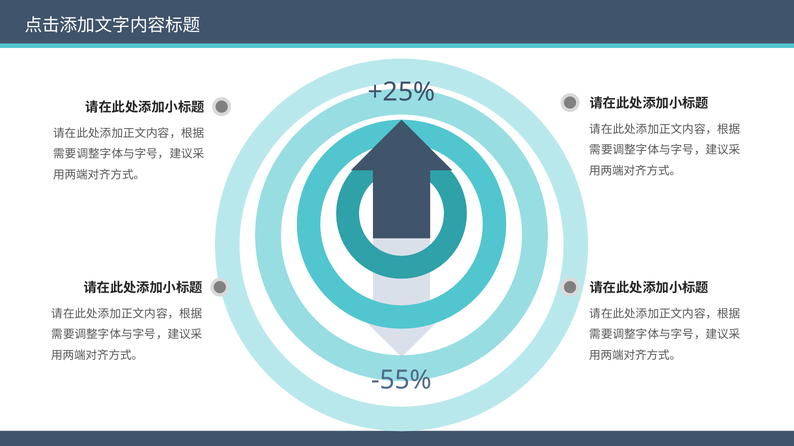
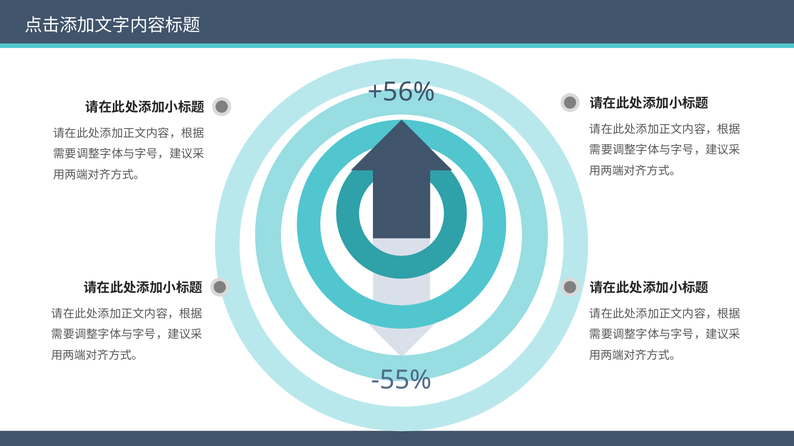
+25%: +25% -> +56%
